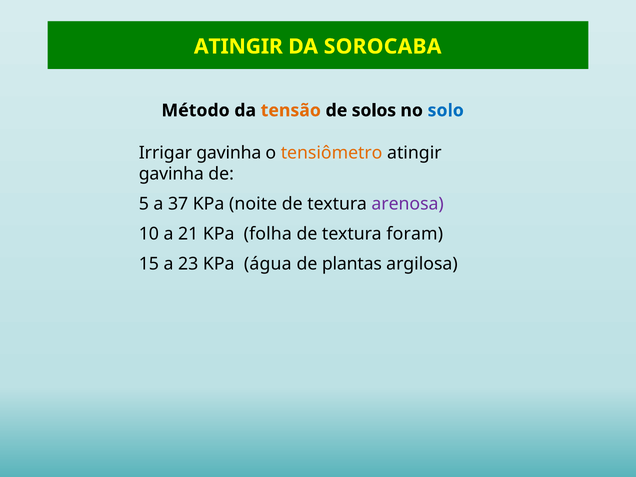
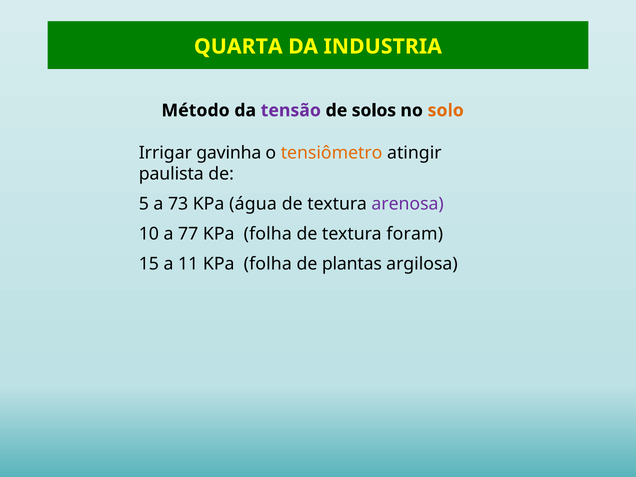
ATINGIR at (238, 47): ATINGIR -> QUARTA
SOROCABA: SOROCABA -> INDUSTRIA
tensão colour: orange -> purple
solo colour: blue -> orange
gavinha at (171, 174): gavinha -> paulista
37: 37 -> 73
noite: noite -> água
21: 21 -> 77
23: 23 -> 11
água at (268, 264): água -> folha
